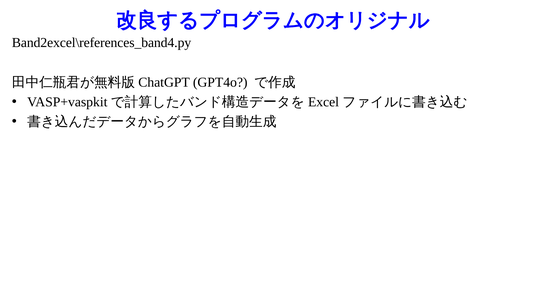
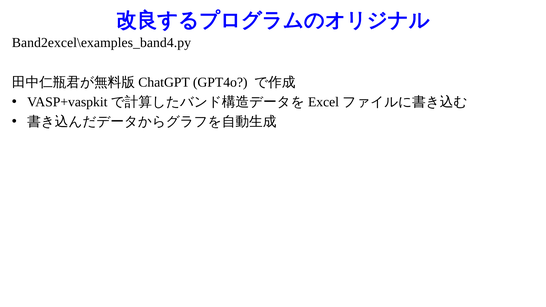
Band2excel\references_band4.py: Band2excel\references_band4.py -> Band2excel\examples_band4.py
